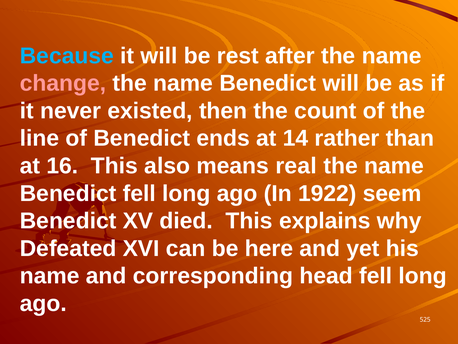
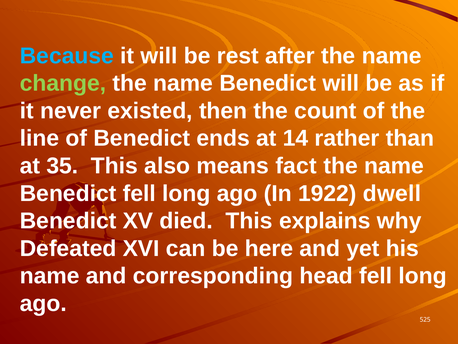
change colour: pink -> light green
16: 16 -> 35
real: real -> fact
seem: seem -> dwell
